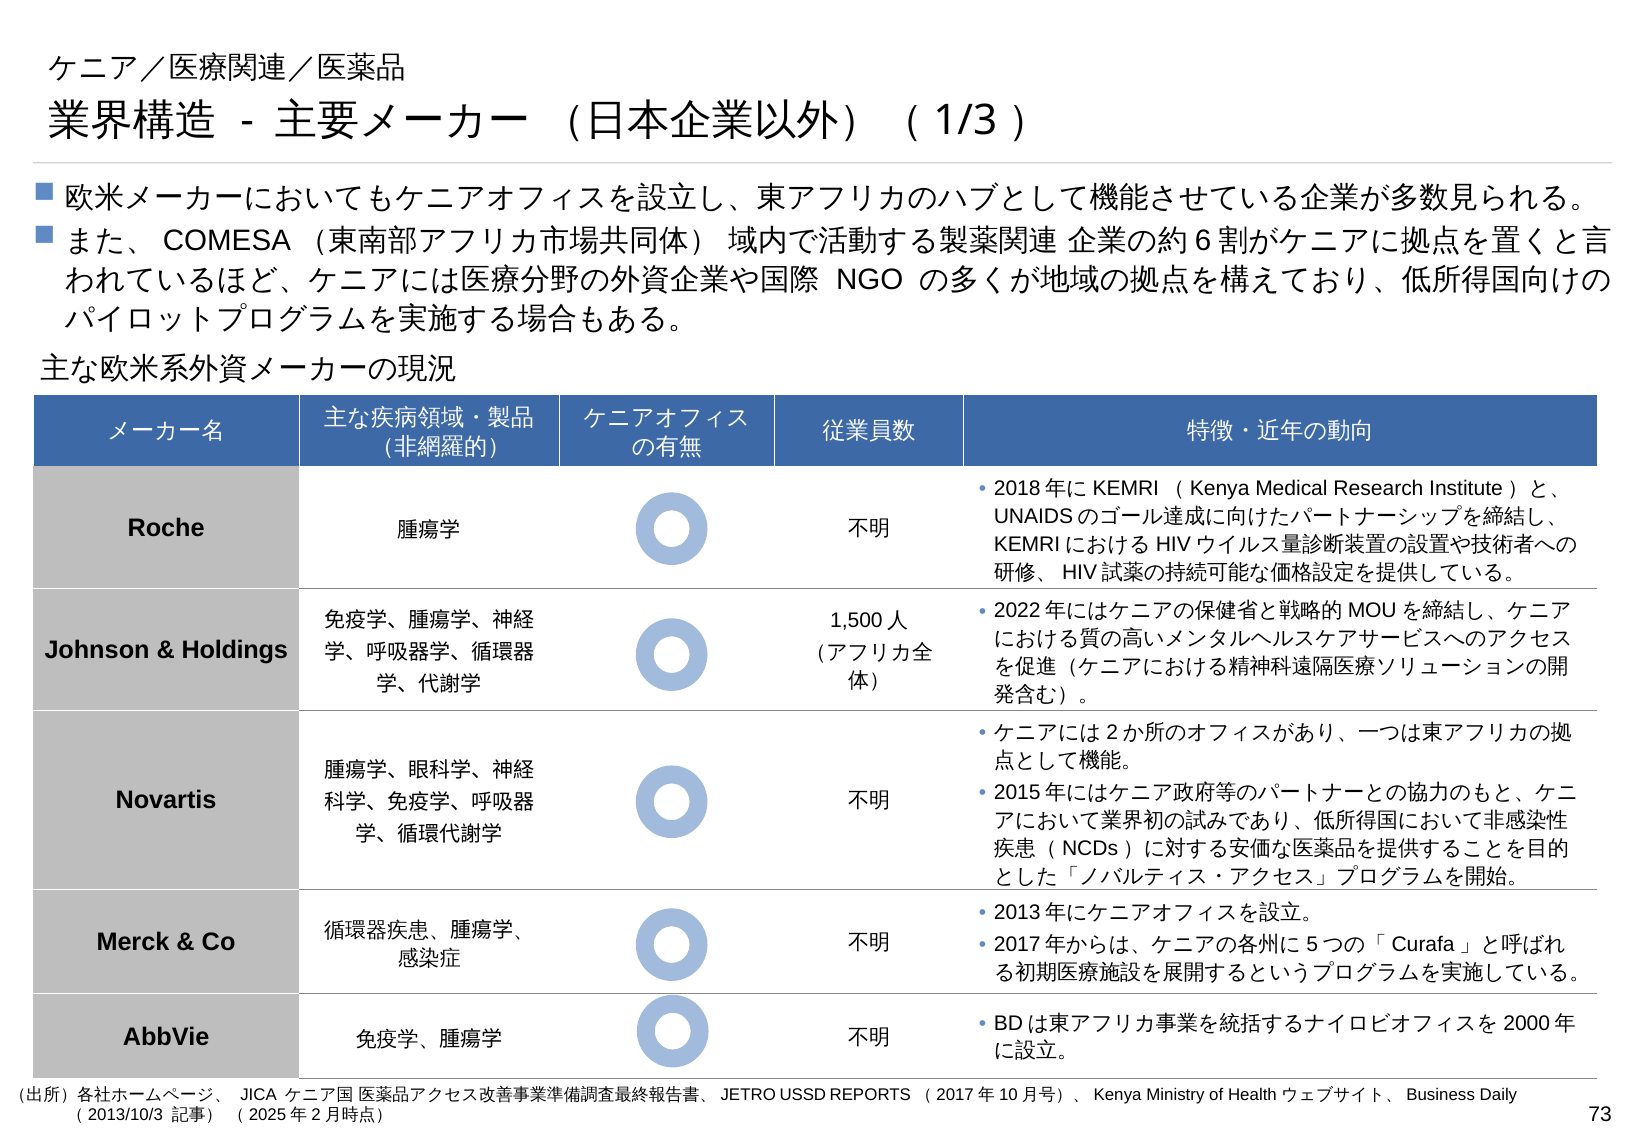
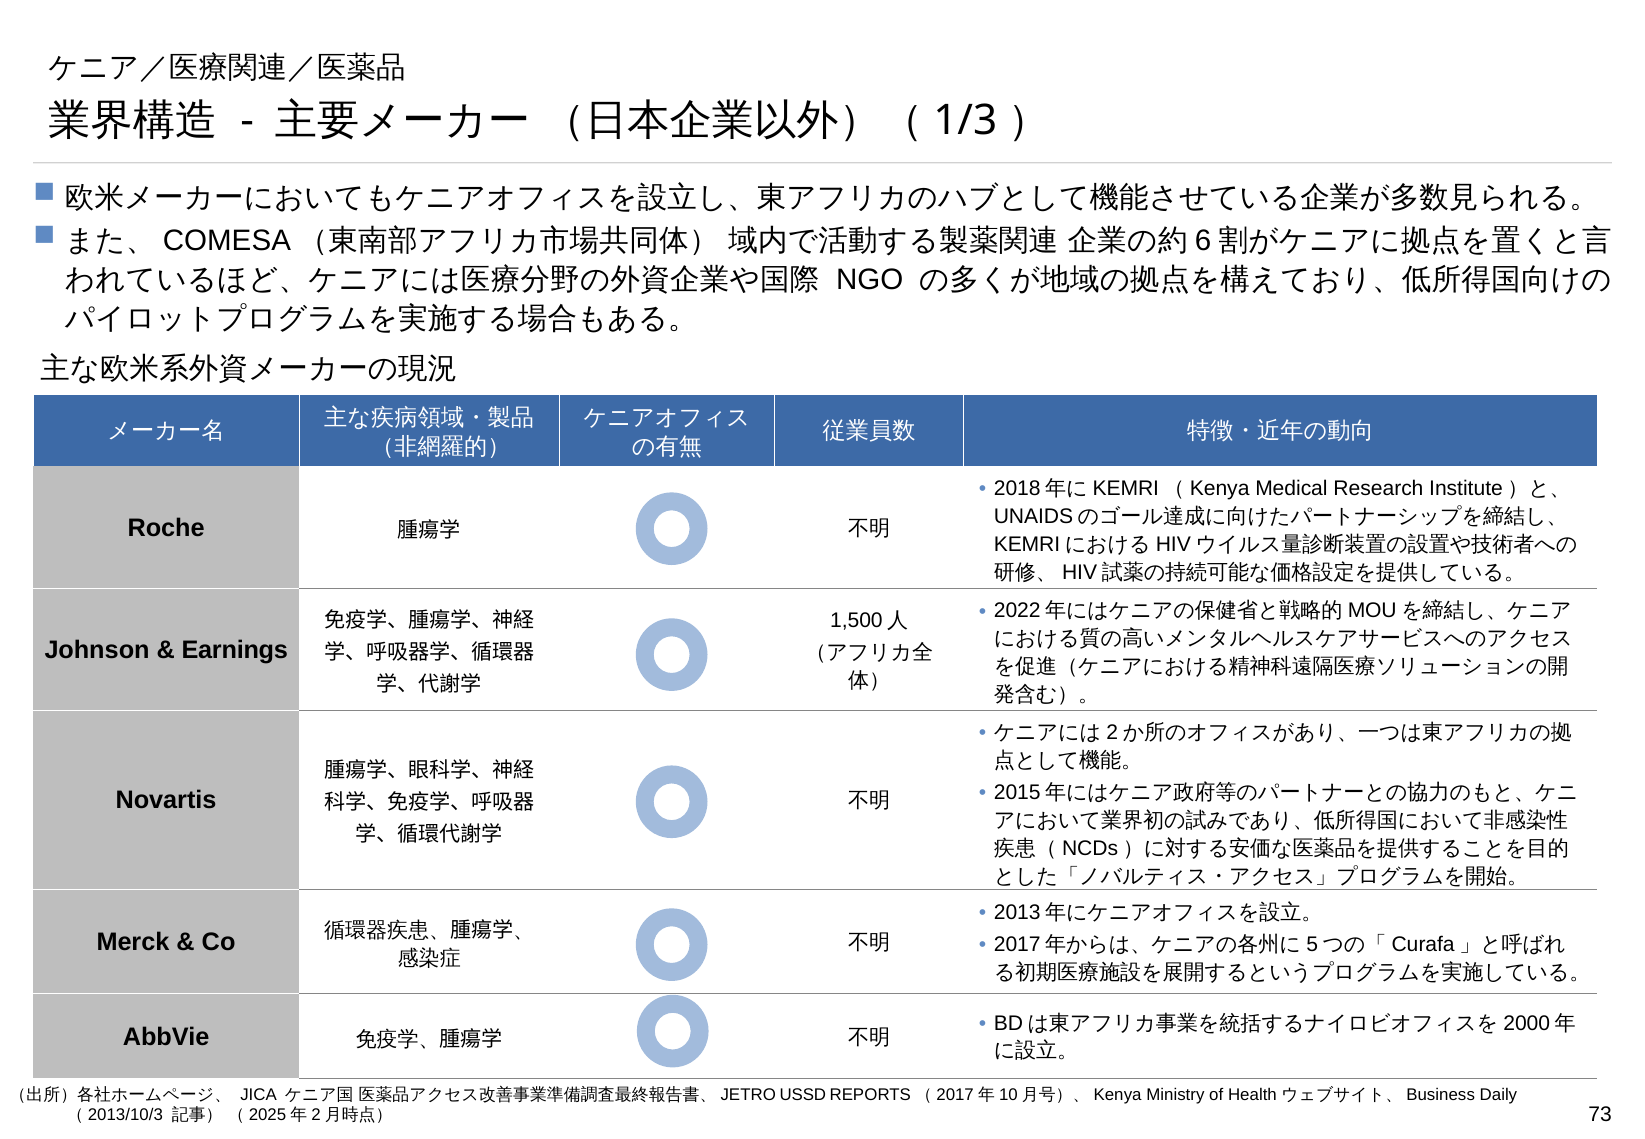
Holdings: Holdings -> Earnings
